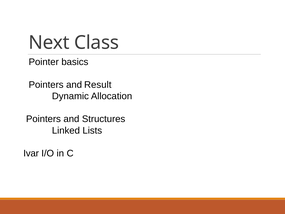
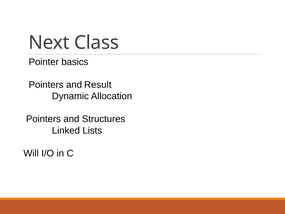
Ivar: Ivar -> Will
